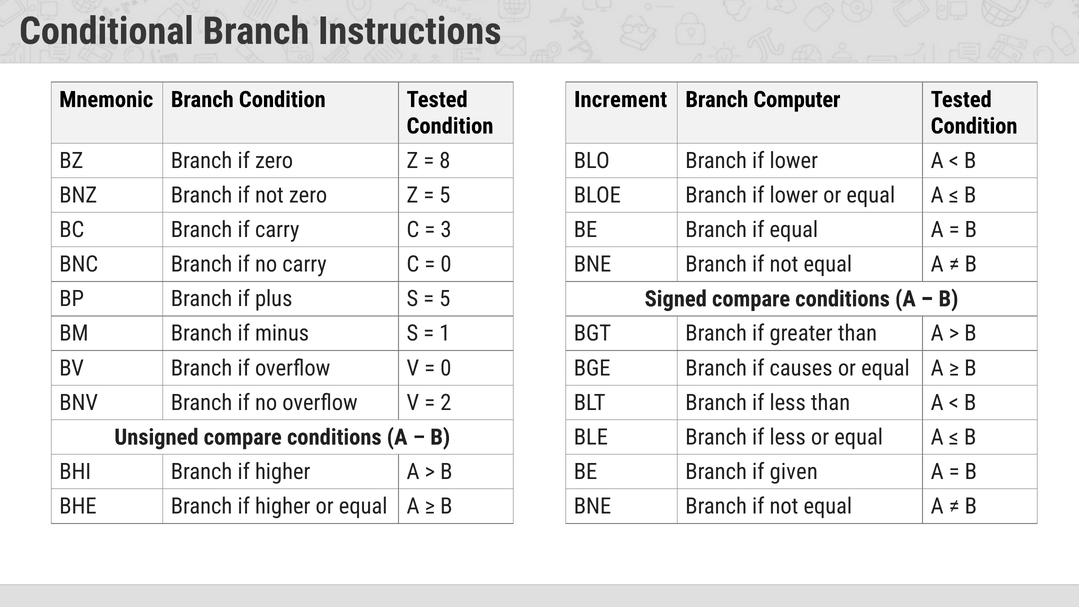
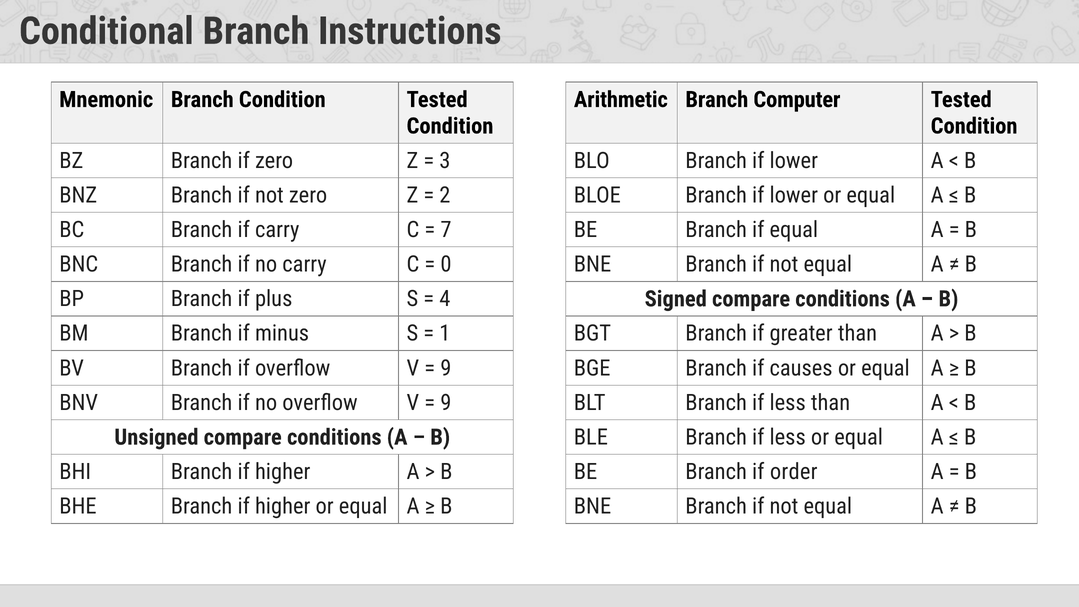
Increment: Increment -> Arithmetic
8: 8 -> 3
5 at (445, 195): 5 -> 2
3: 3 -> 7
5 at (445, 299): 5 -> 4
0 at (446, 368): 0 -> 9
2 at (446, 403): 2 -> 9
given: given -> order
